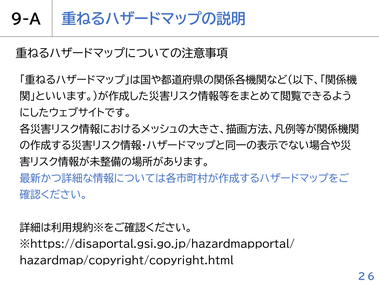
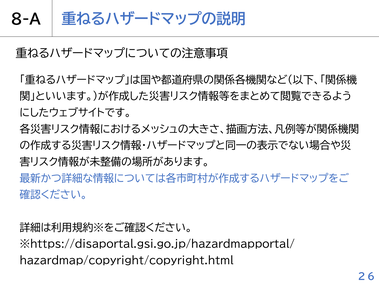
9-A: 9-A -> 8-A
